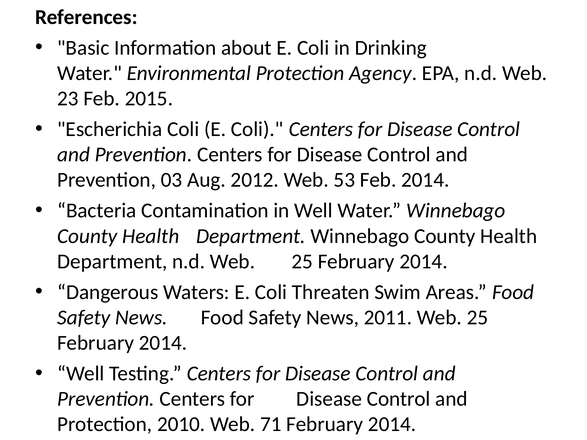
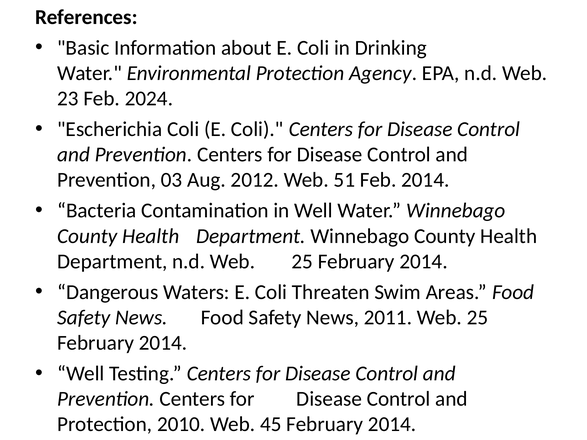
2015: 2015 -> 2024
53: 53 -> 51
71: 71 -> 45
